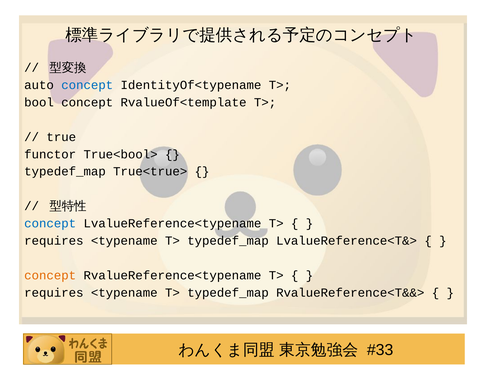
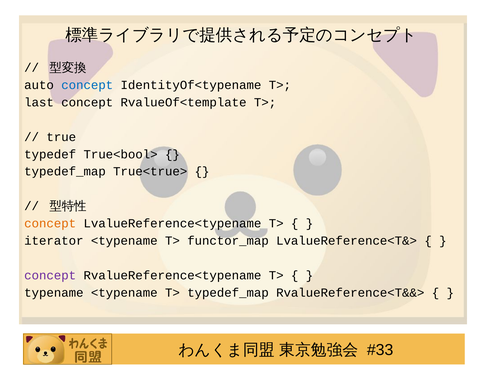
bool: bool -> last
functor: functor -> typedef
concept at (50, 223) colour: blue -> orange
requires at (54, 241): requires -> iterator
typedef_map at (228, 241): typedef_map -> functor_map
concept at (50, 275) colour: orange -> purple
requires at (54, 292): requires -> typename
